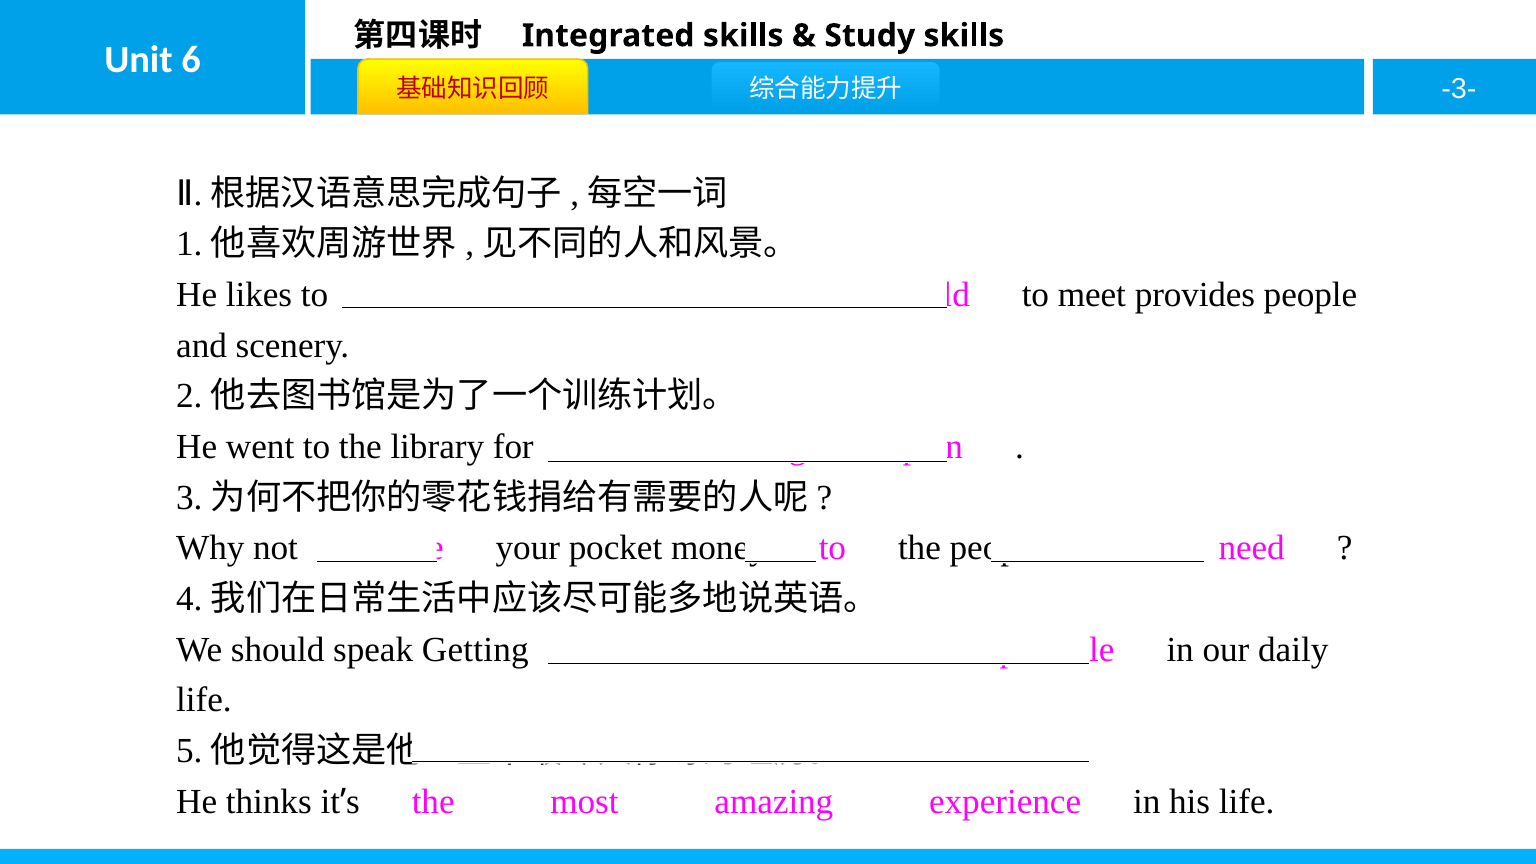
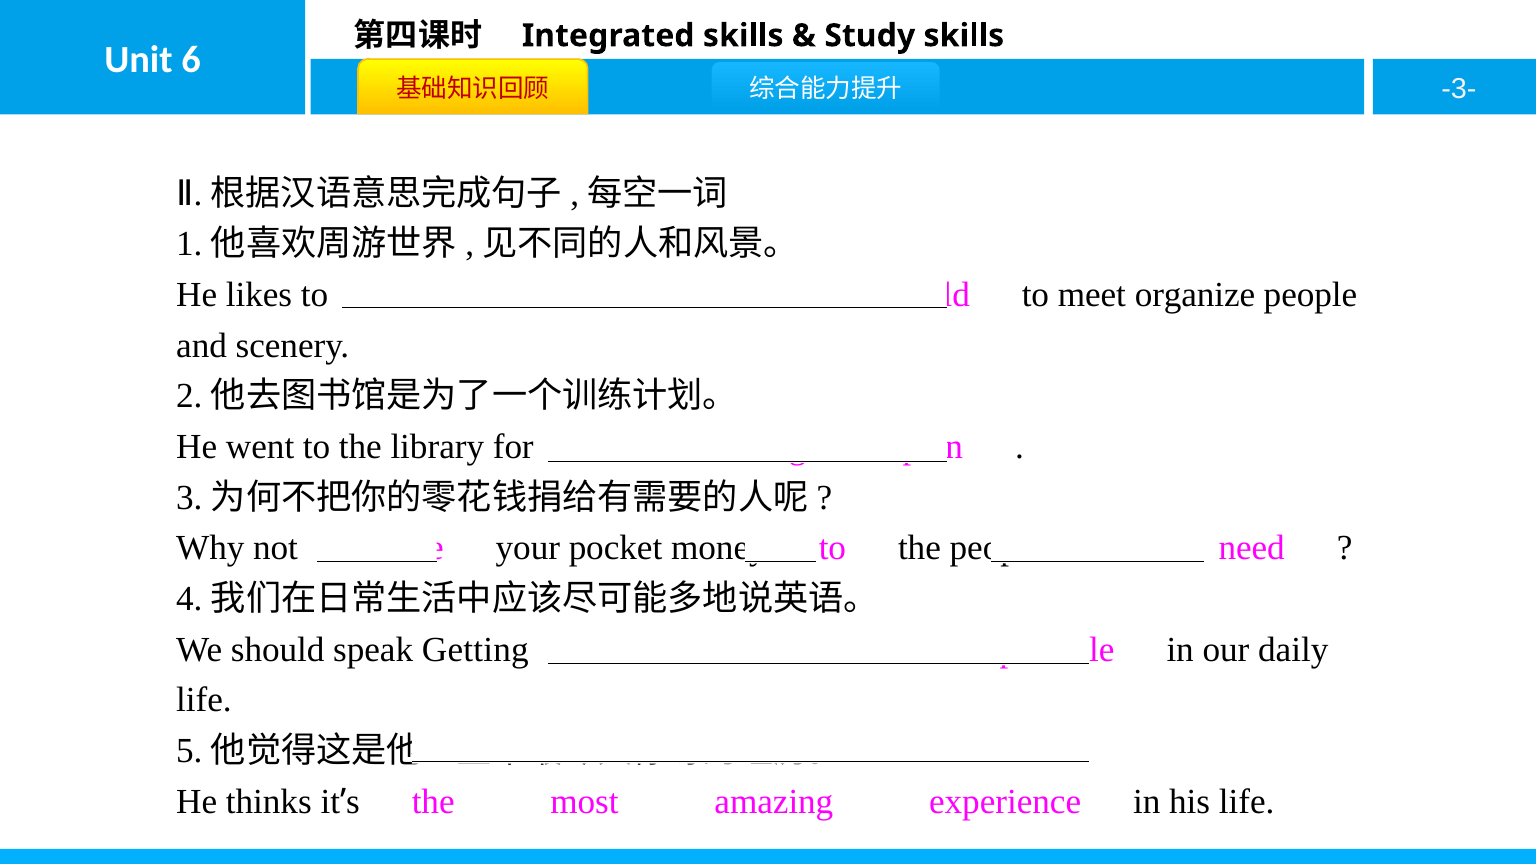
provides: provides -> organize
